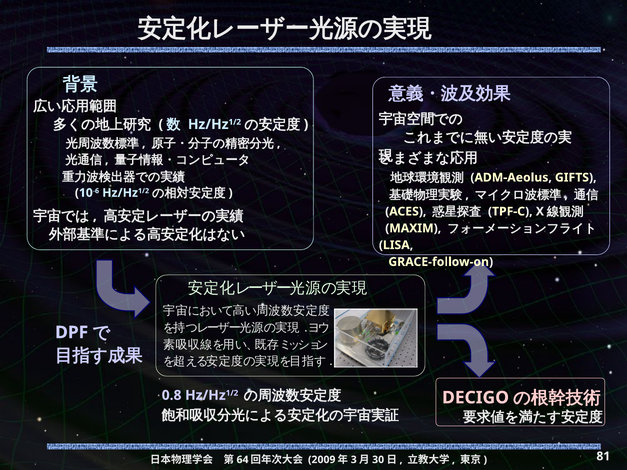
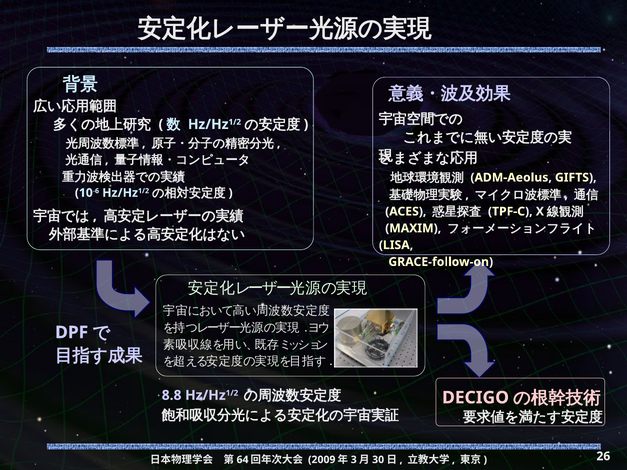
0.8: 0.8 -> 8.8
81: 81 -> 26
